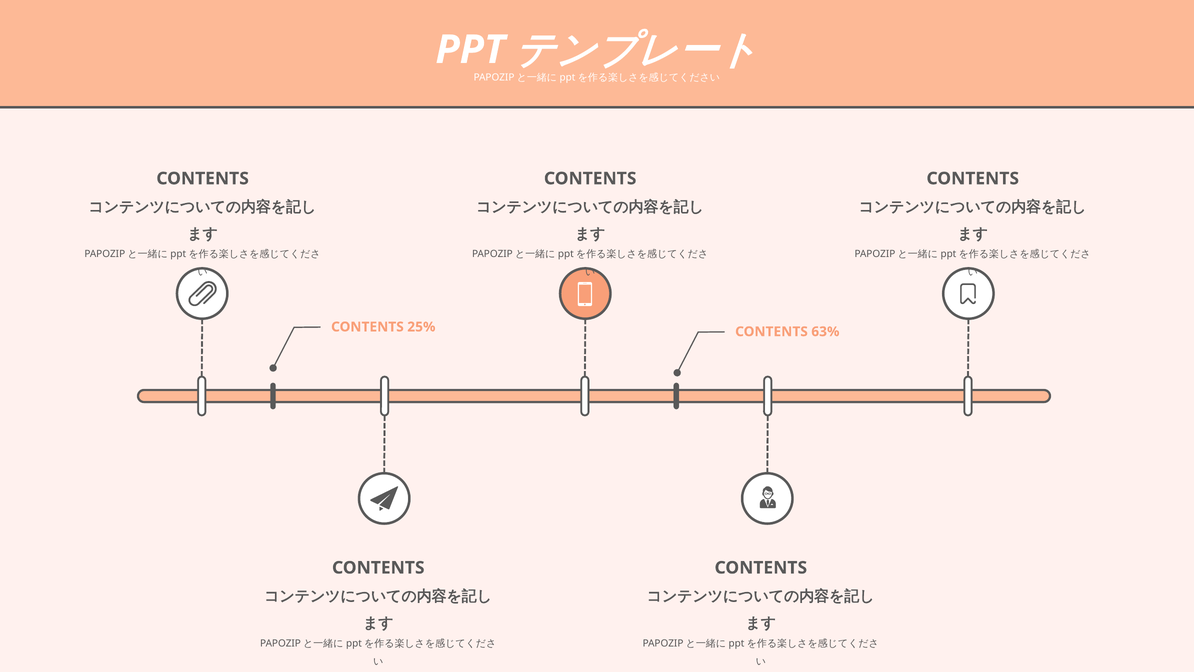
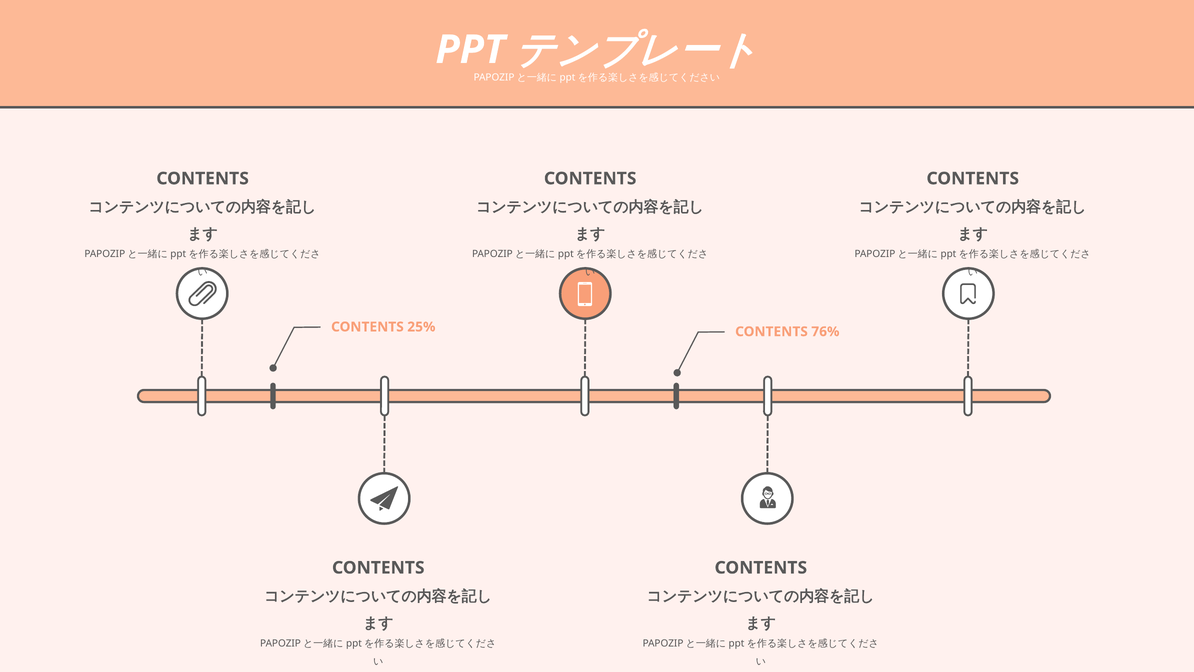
63%: 63% -> 76%
